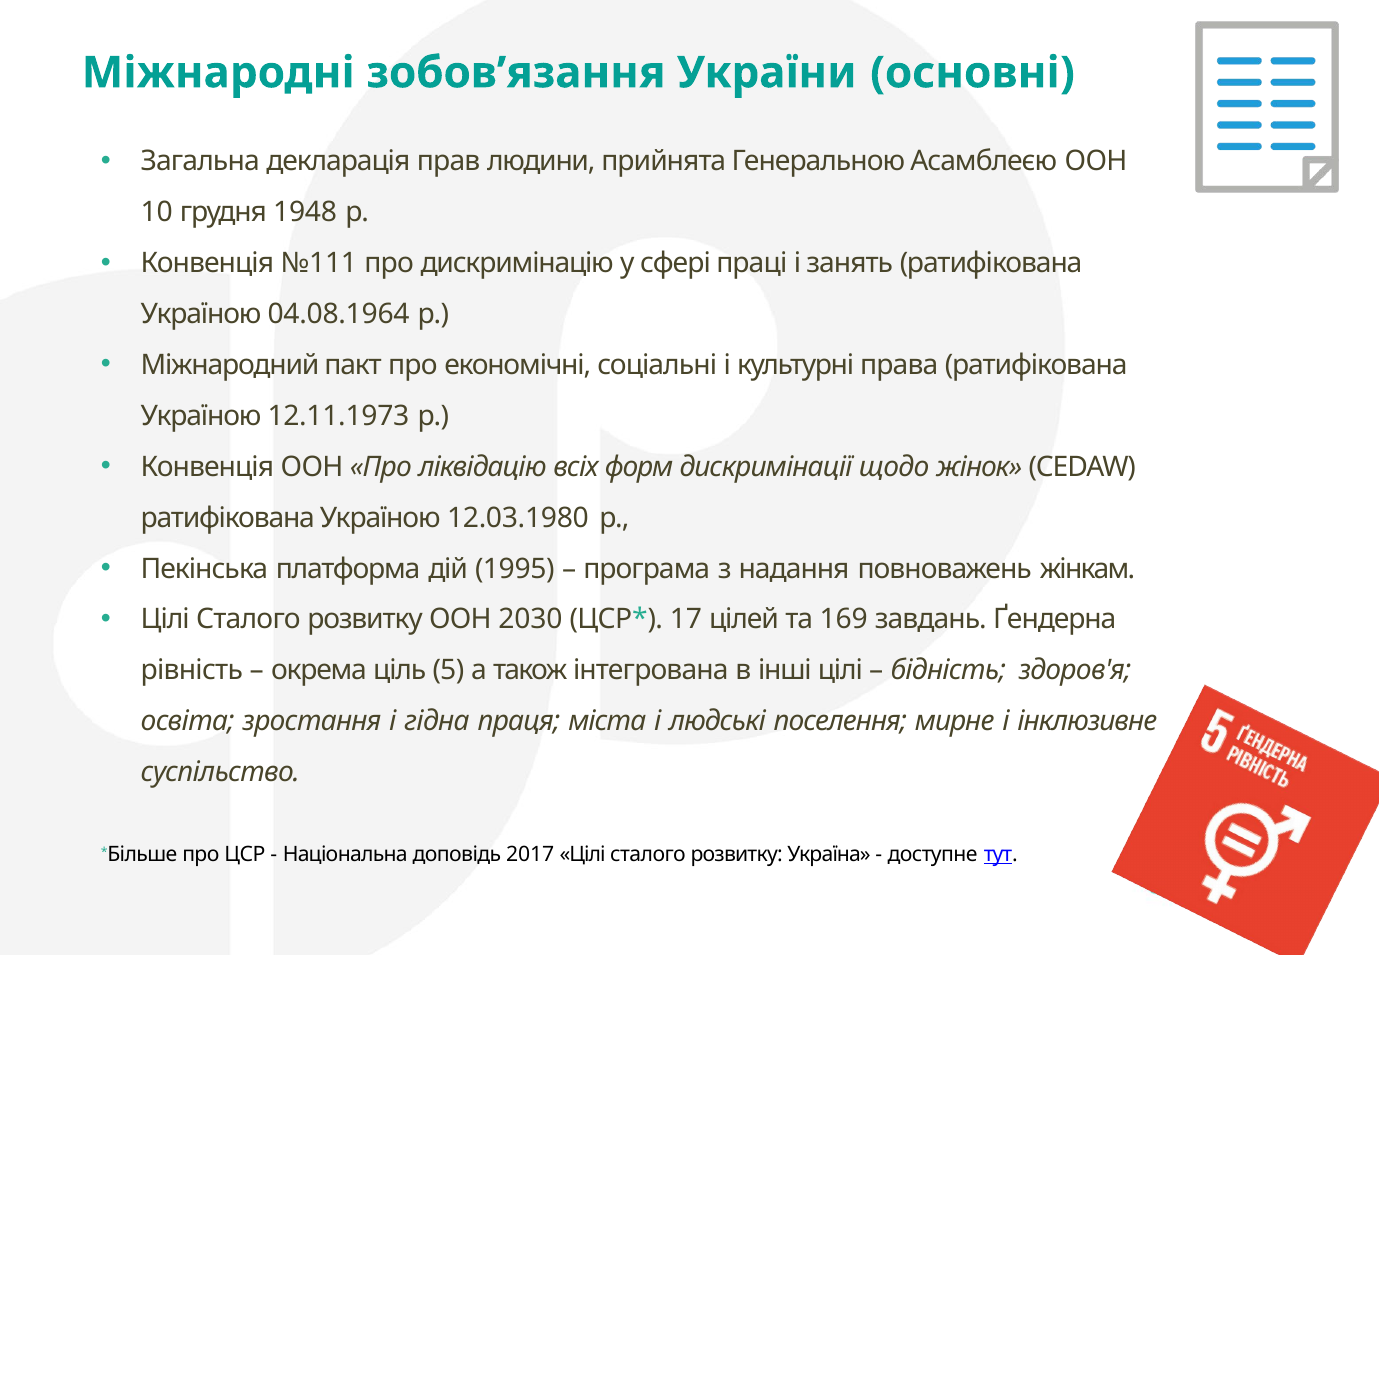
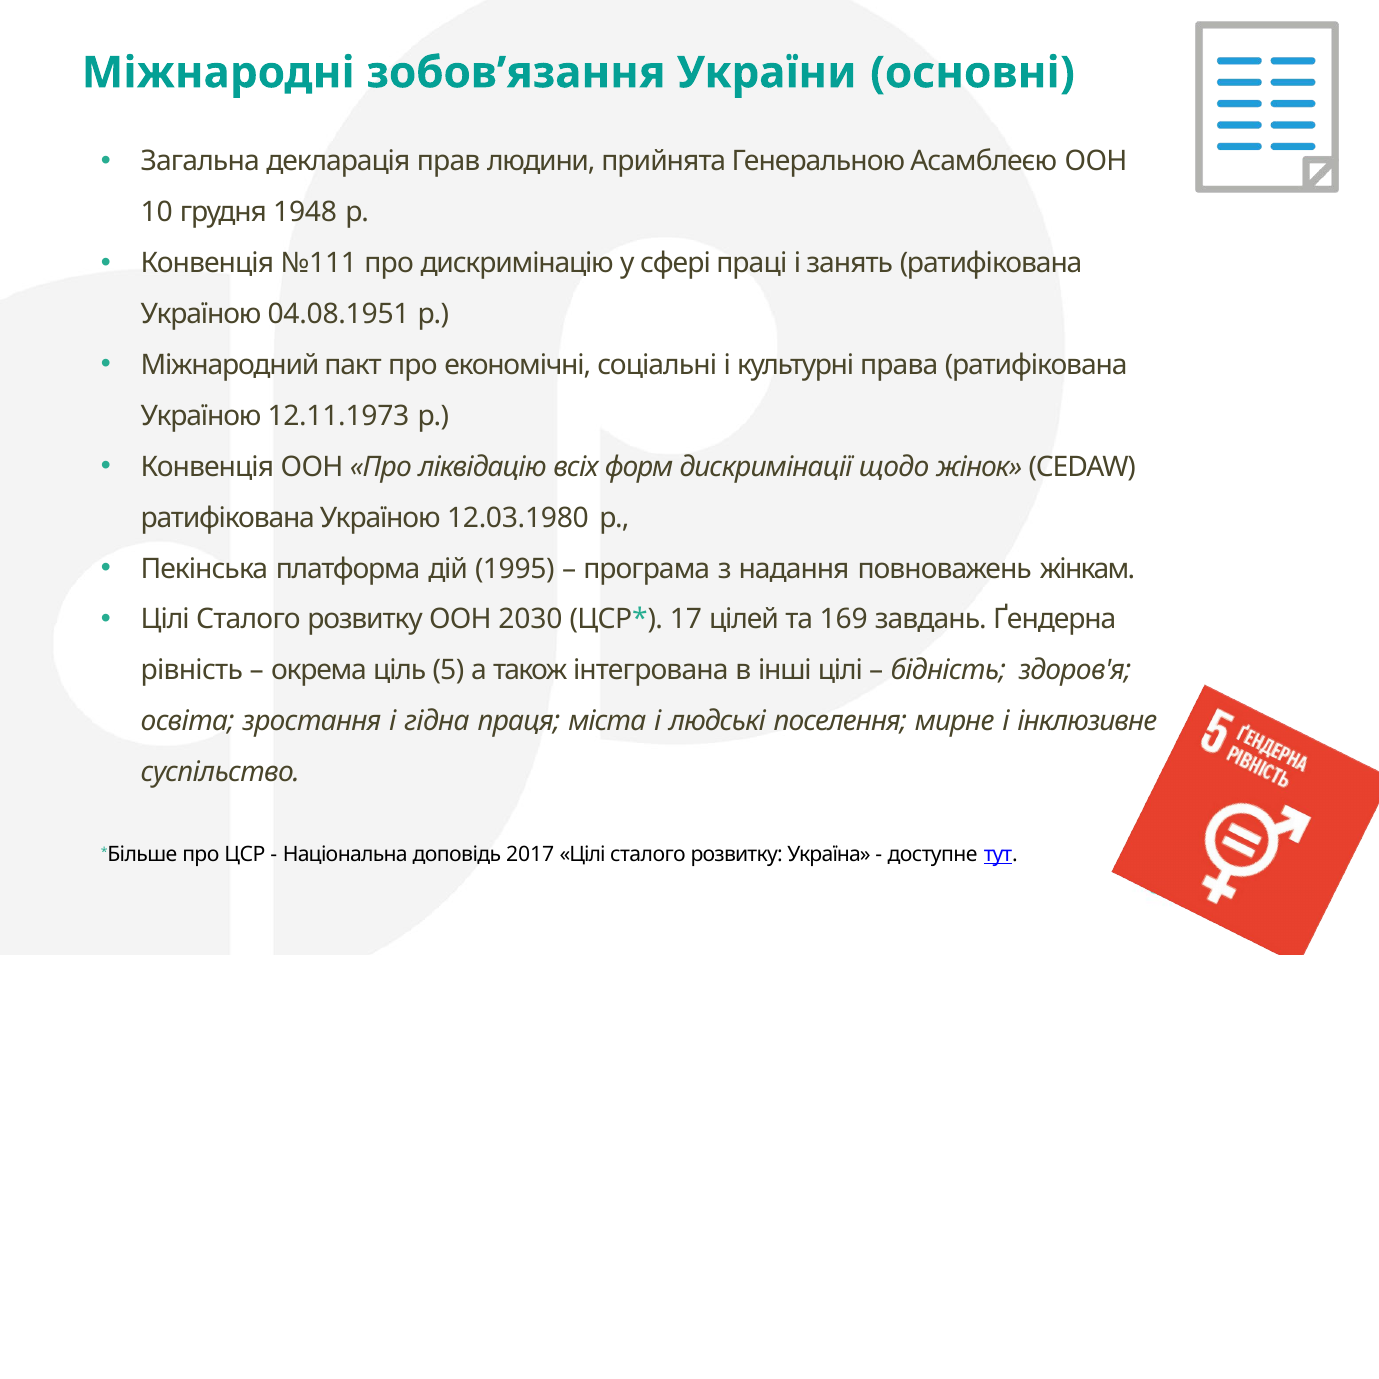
04.08.1964: 04.08.1964 -> 04.08.1951
